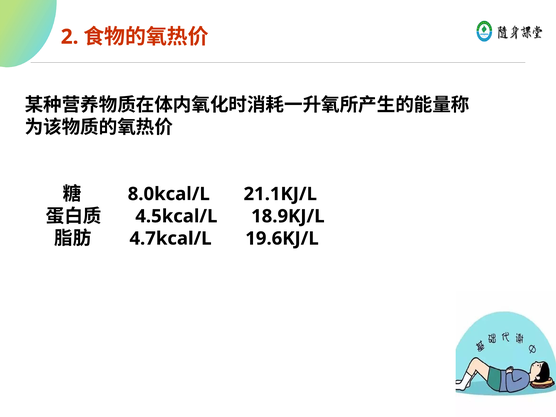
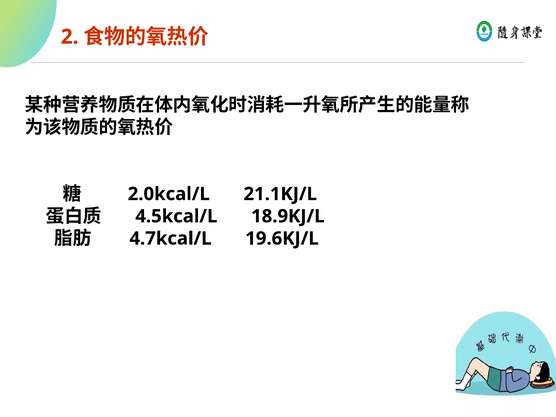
8.0kcal/L: 8.0kcal/L -> 2.0kcal/L
